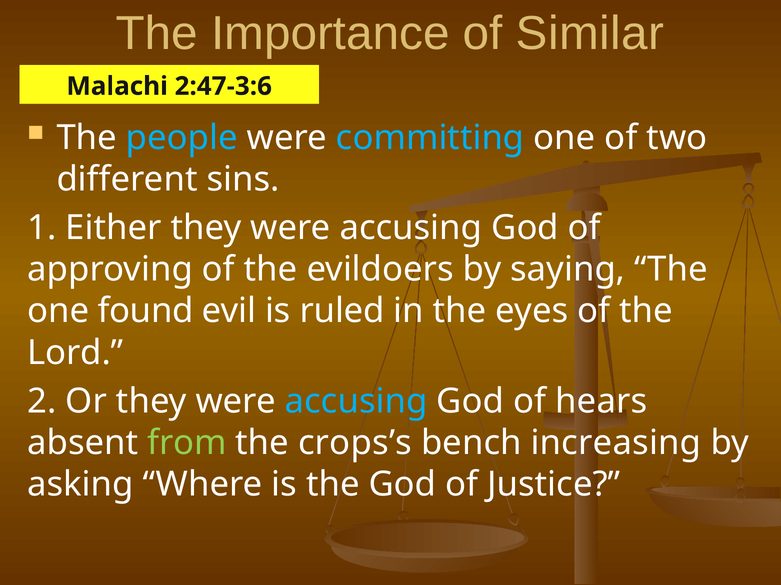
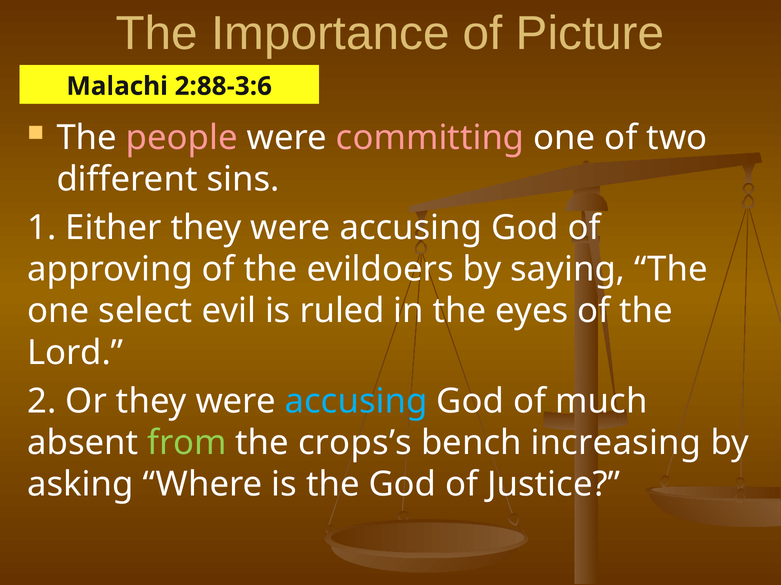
Similar: Similar -> Picture
2:47-3:6: 2:47-3:6 -> 2:88-3:6
people colour: light blue -> pink
committing colour: light blue -> pink
found: found -> select
hears: hears -> much
